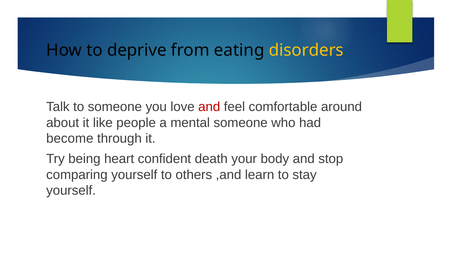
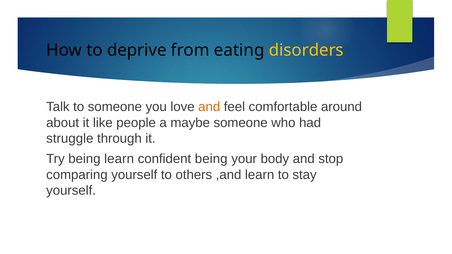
and at (209, 107) colour: red -> orange
mental: mental -> maybe
become: become -> struggle
being heart: heart -> learn
confident death: death -> being
